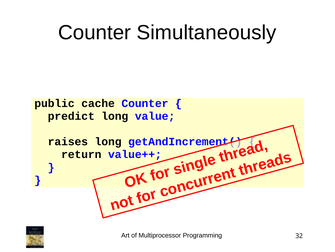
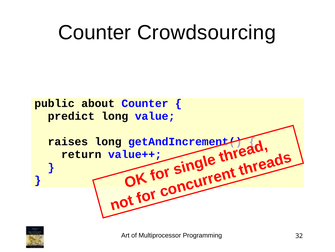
Simultaneously: Simultaneously -> Crowdsourcing
cache: cache -> about
